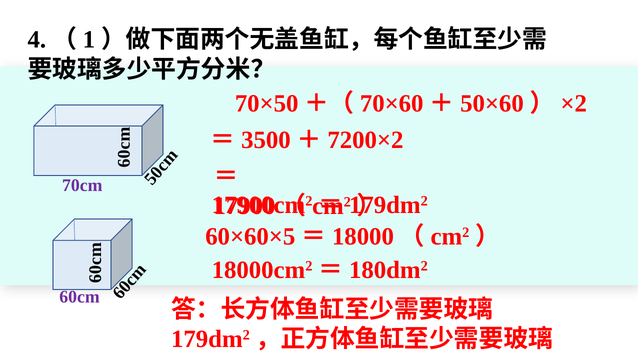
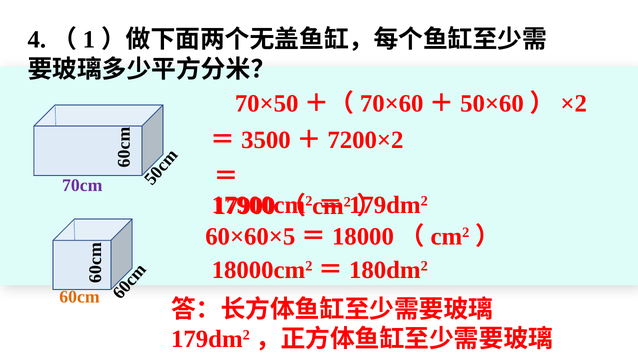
60cm colour: purple -> orange
